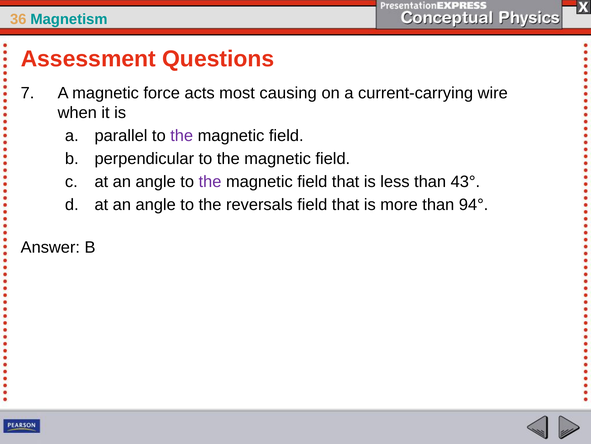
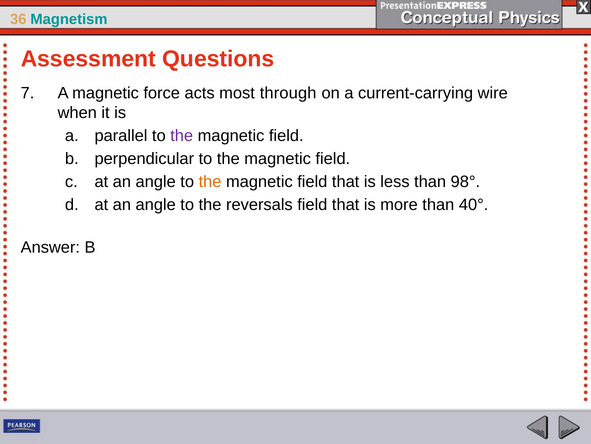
causing: causing -> through
the at (210, 181) colour: purple -> orange
43°: 43° -> 98°
94°: 94° -> 40°
